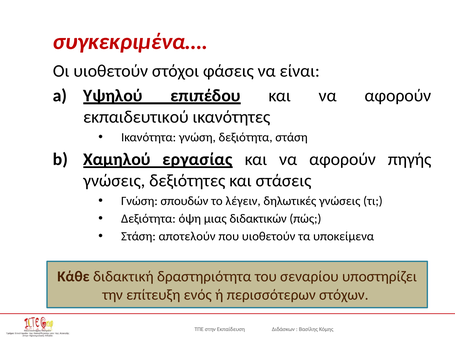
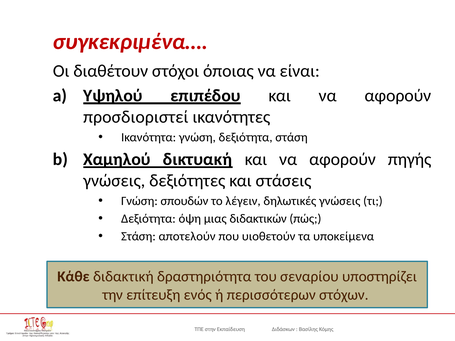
Οι υιοθετούν: υιοθετούν -> διαθέτουν
φάσεις: φάσεις -> όποιας
εκπαιδευτικού: εκπαιδευτικού -> προσδιοριστεί
εργασίας: εργασίας -> δικτυακή
